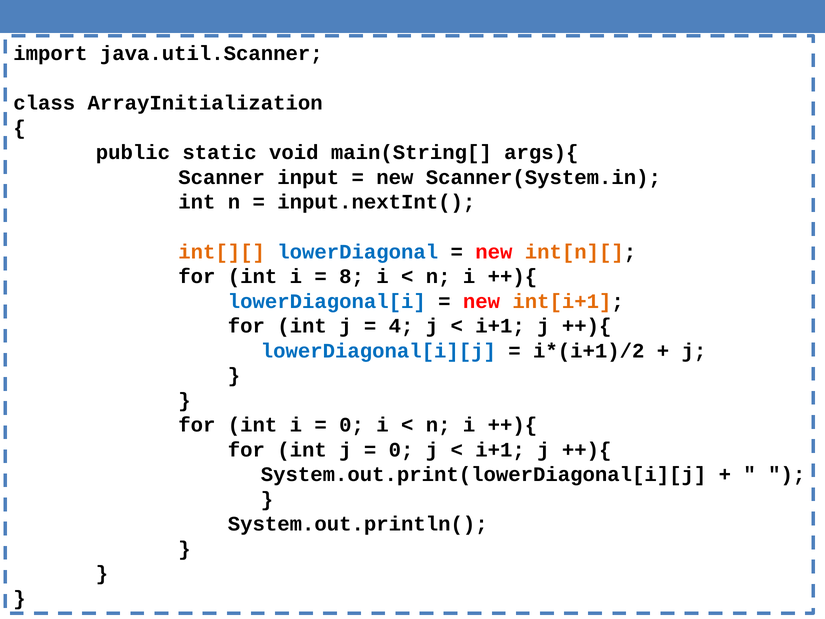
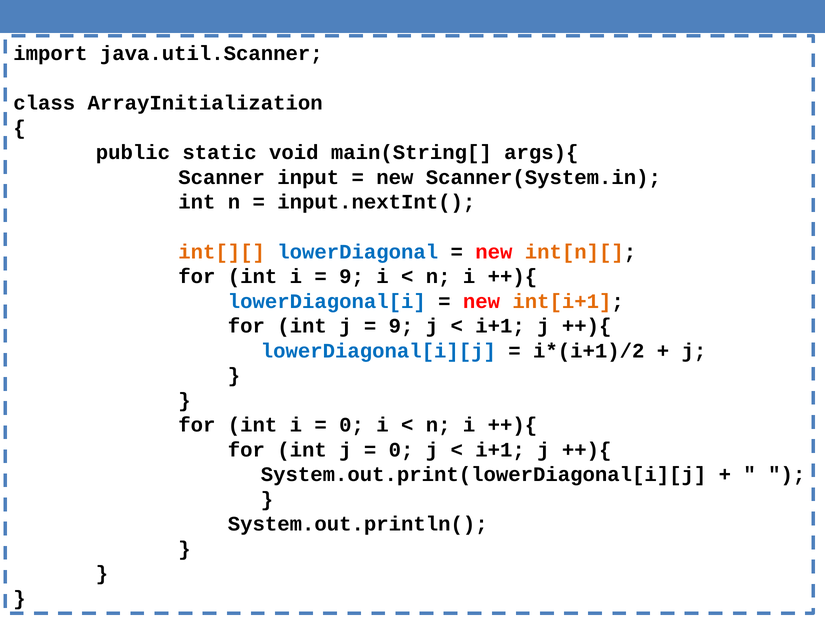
8 at (352, 276): 8 -> 9
4 at (401, 326): 4 -> 9
